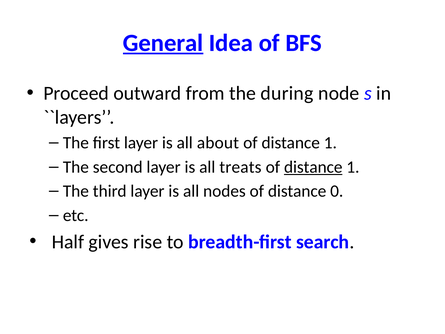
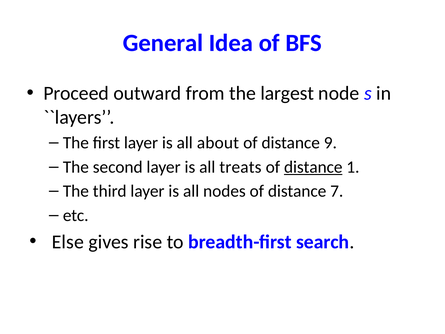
General underline: present -> none
during: during -> largest
1 at (330, 143): 1 -> 9
0: 0 -> 7
Half: Half -> Else
